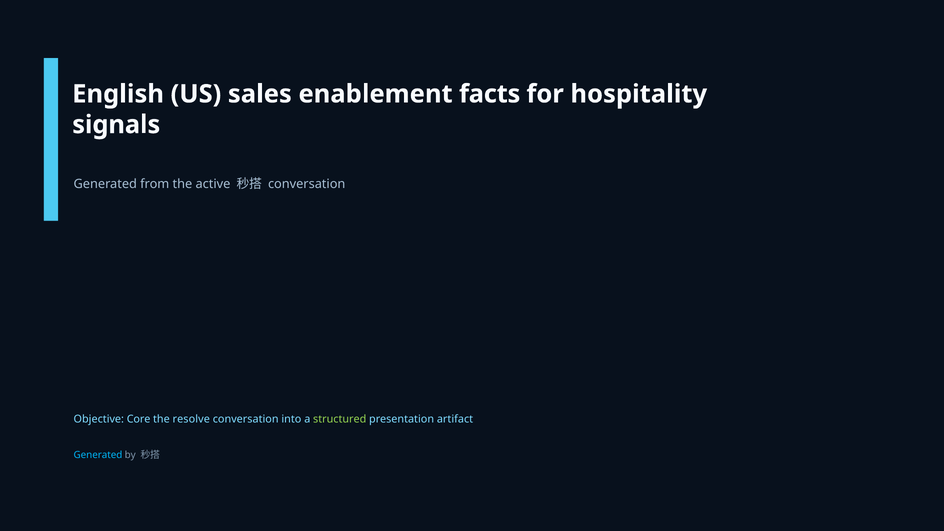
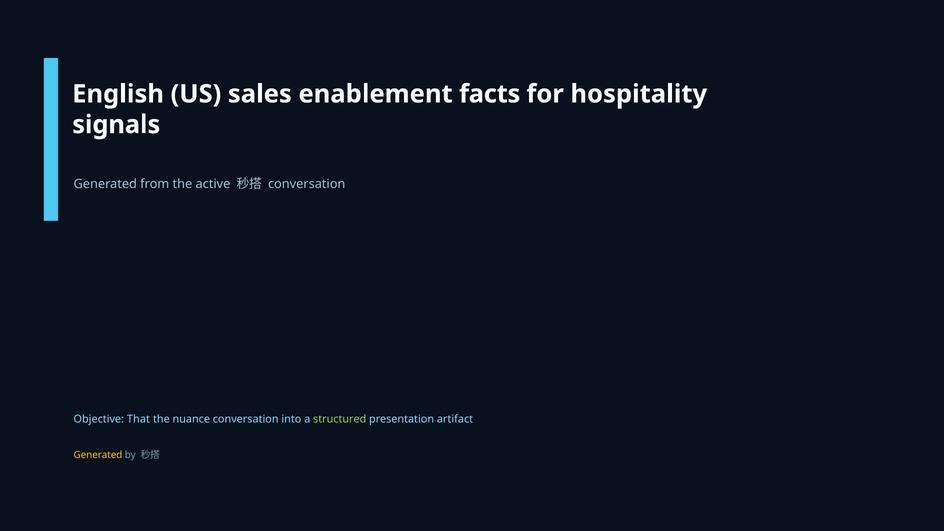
Core: Core -> That
resolve: resolve -> nuance
Generated at (98, 455) colour: light blue -> yellow
